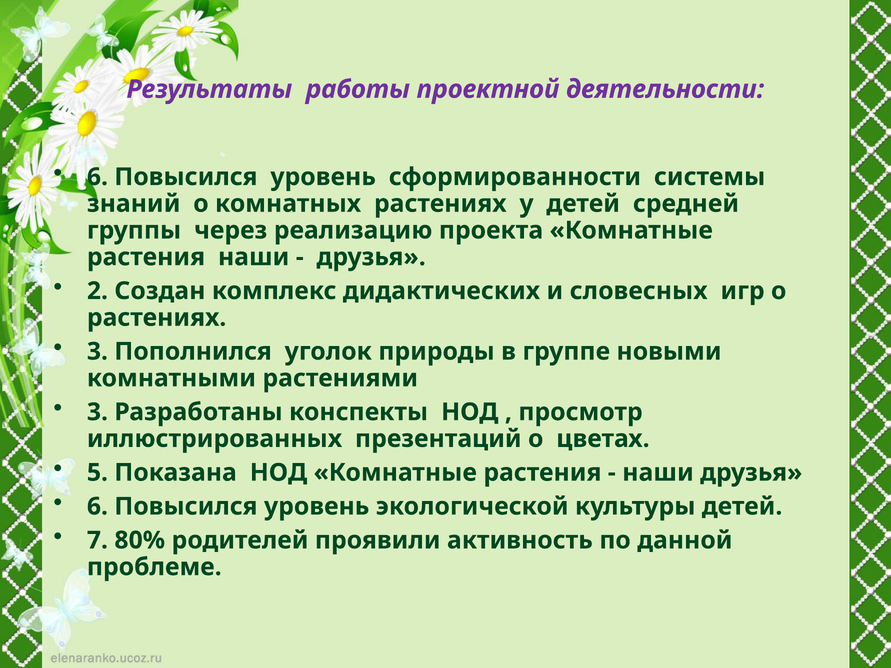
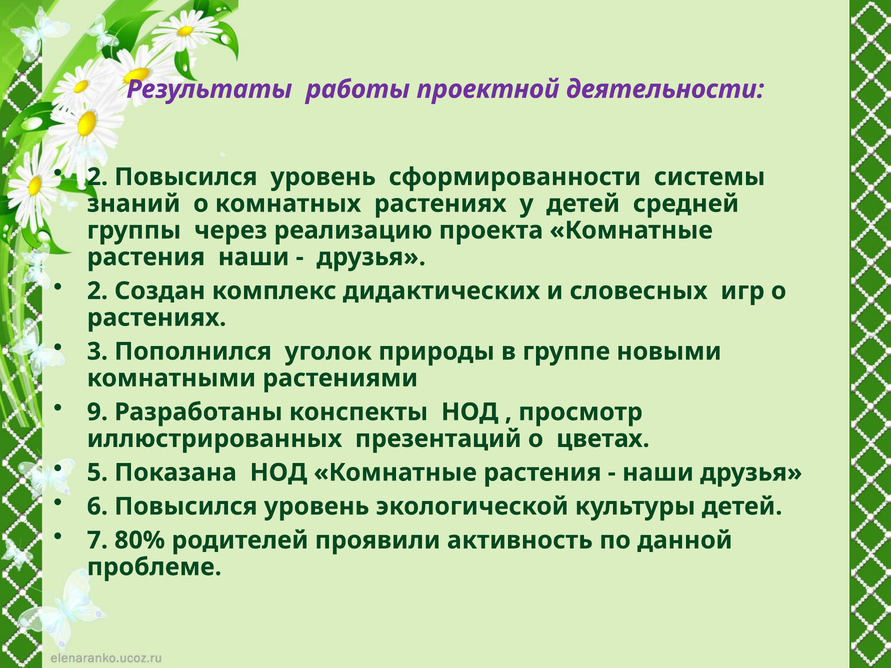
6 at (97, 177): 6 -> 2
3 at (97, 412): 3 -> 9
